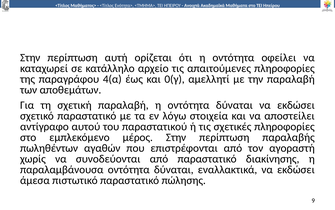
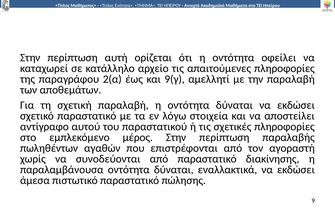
4(α: 4(α -> 2(α
0(γ: 0(γ -> 9(γ
